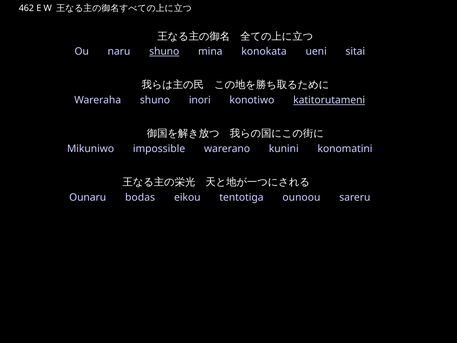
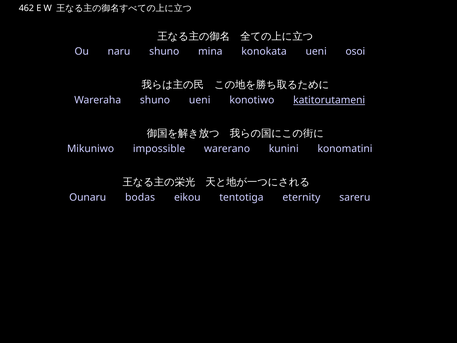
shuno at (164, 52) underline: present -> none
sitai: sitai -> osoi
shuno inori: inori -> ueni
ounoou: ounoou -> eternity
